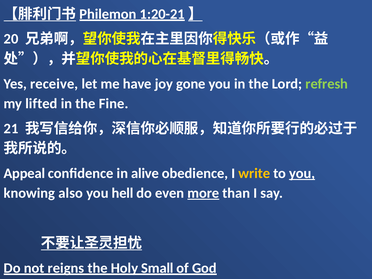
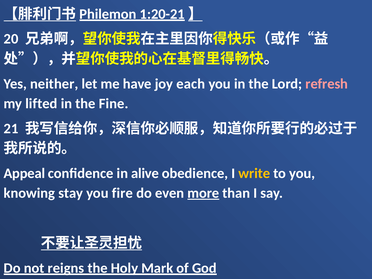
receive: receive -> neither
gone: gone -> each
refresh colour: light green -> pink
you at (302, 173) underline: present -> none
also: also -> stay
hell: hell -> fire
Small: Small -> Mark
